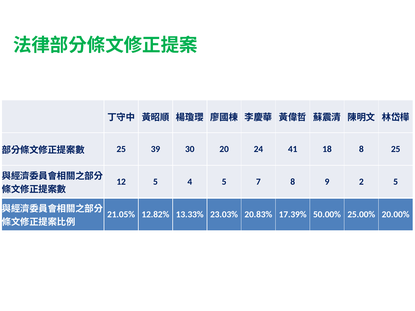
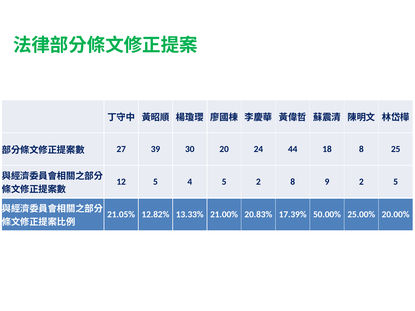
25 at (121, 149): 25 -> 27
41: 41 -> 44
5 7: 7 -> 2
23.03%: 23.03% -> 21.00%
